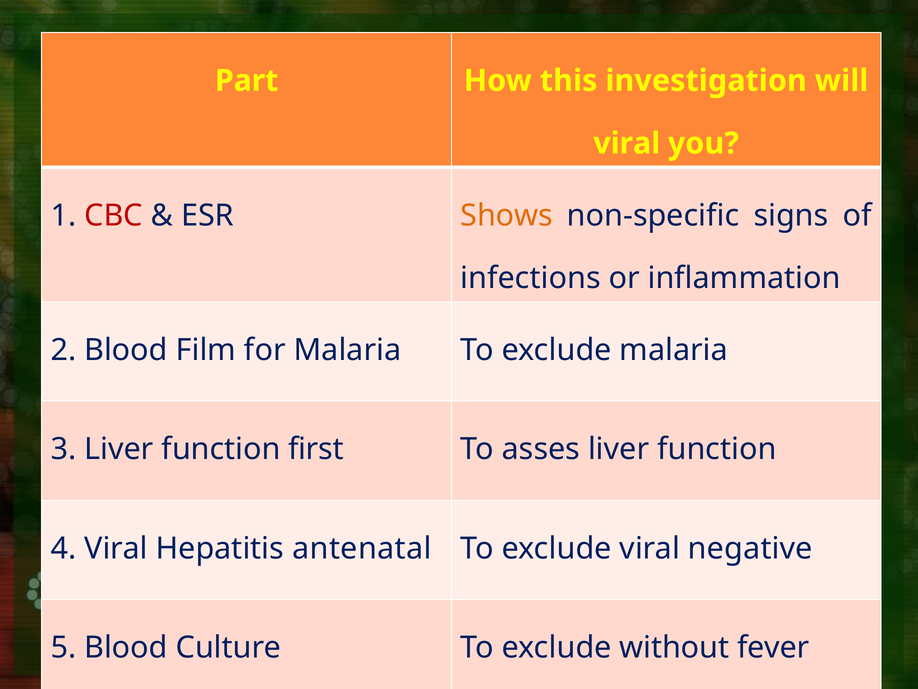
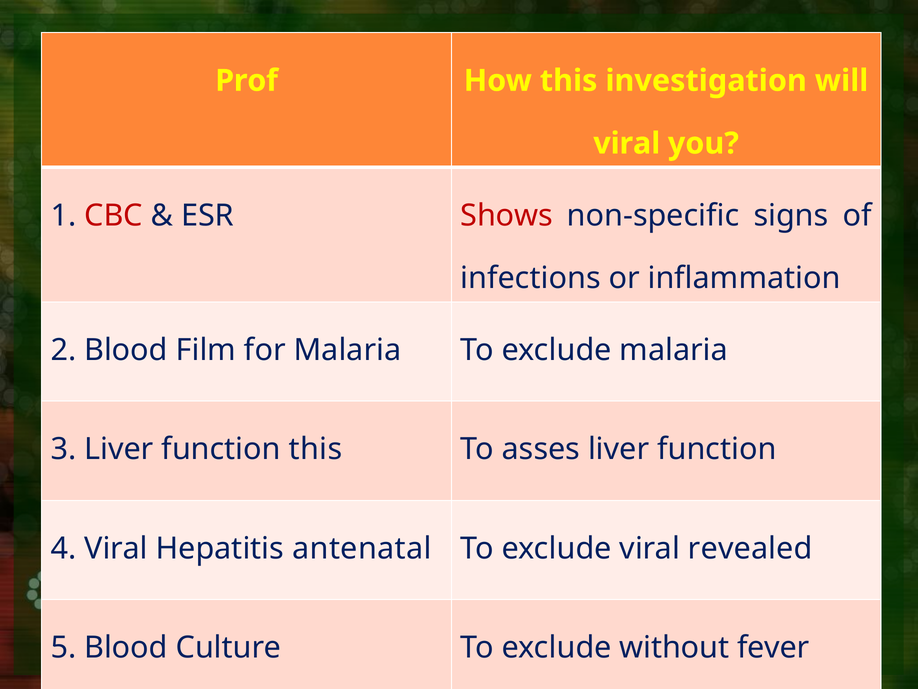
Part: Part -> Prof
Shows colour: orange -> red
function first: first -> this
negative: negative -> revealed
